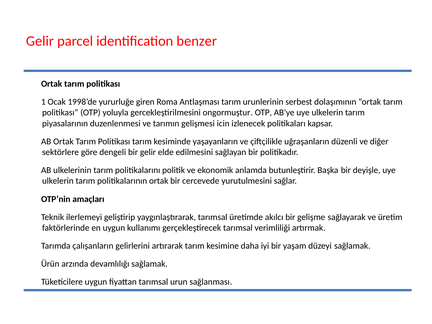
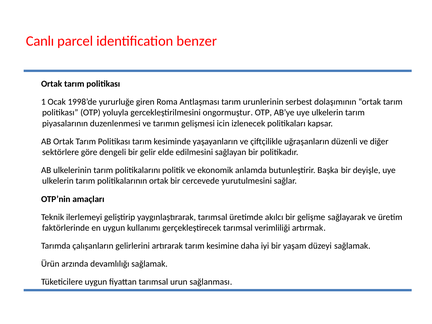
Gelir at (40, 41): Gelir -> Canlı
